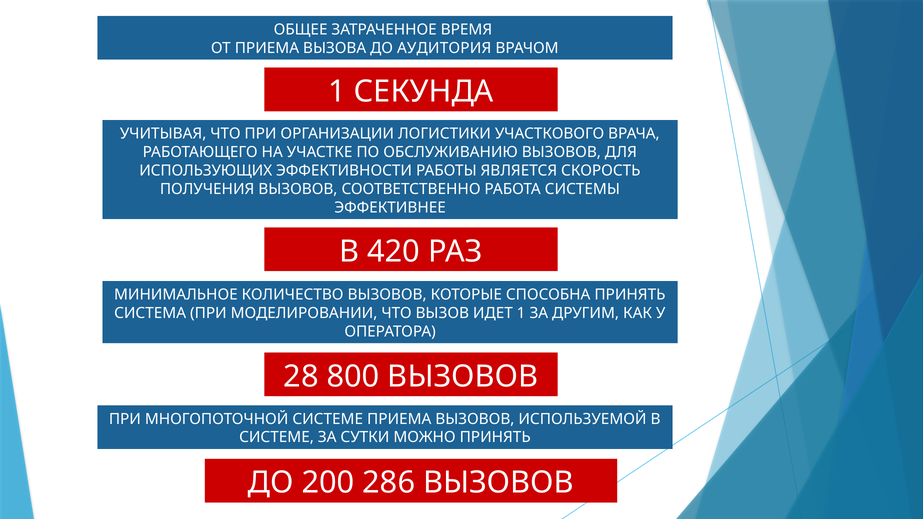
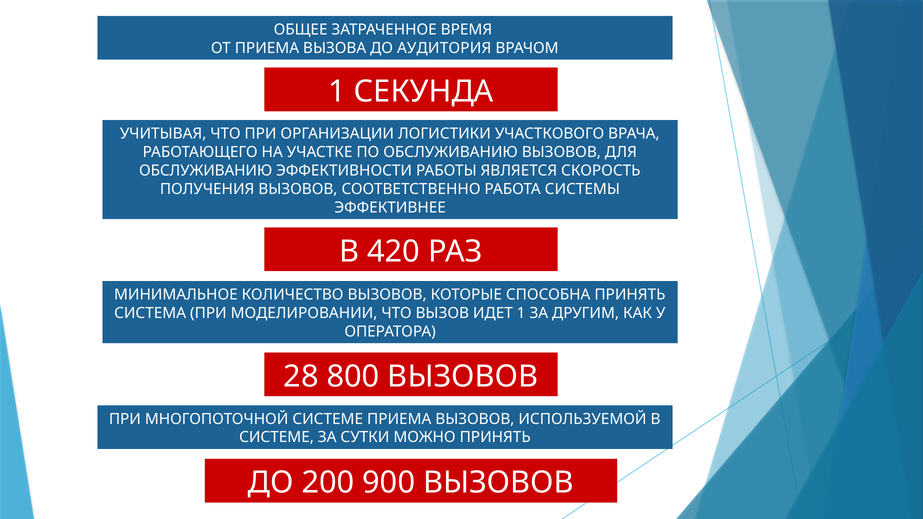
ИСПОЛЬЗУЮЩИХ at (206, 171): ИСПОЛЬЗУЮЩИХ -> ОБСЛУЖИВАНИЮ
286: 286 -> 900
